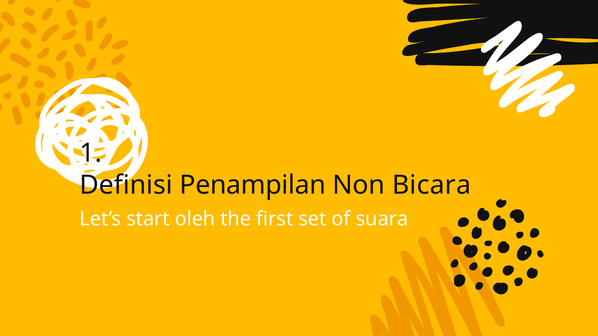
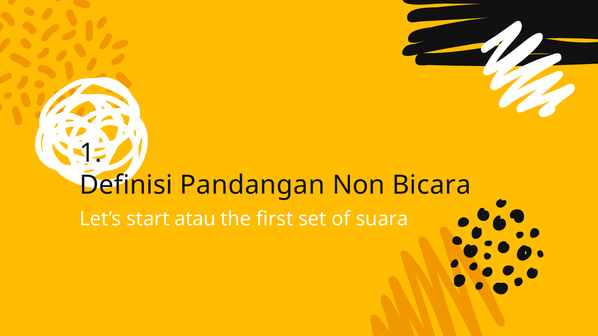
Penampilan: Penampilan -> Pandangan
oleh: oleh -> atau
